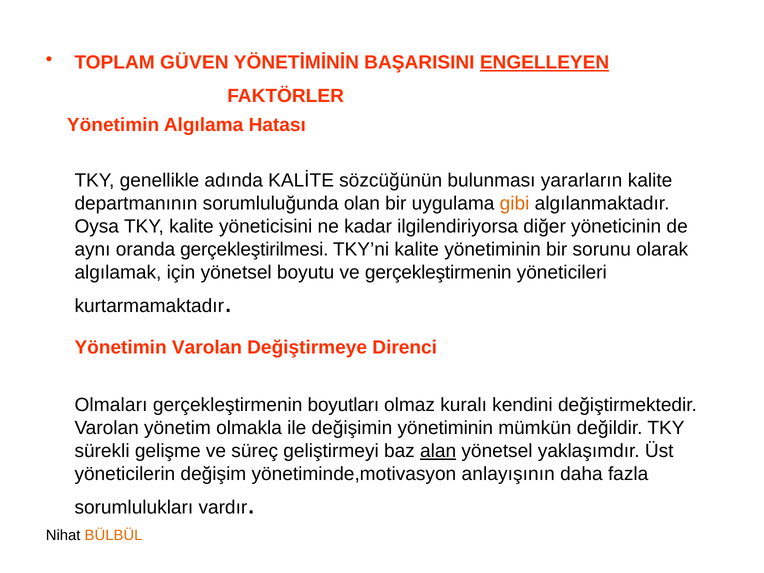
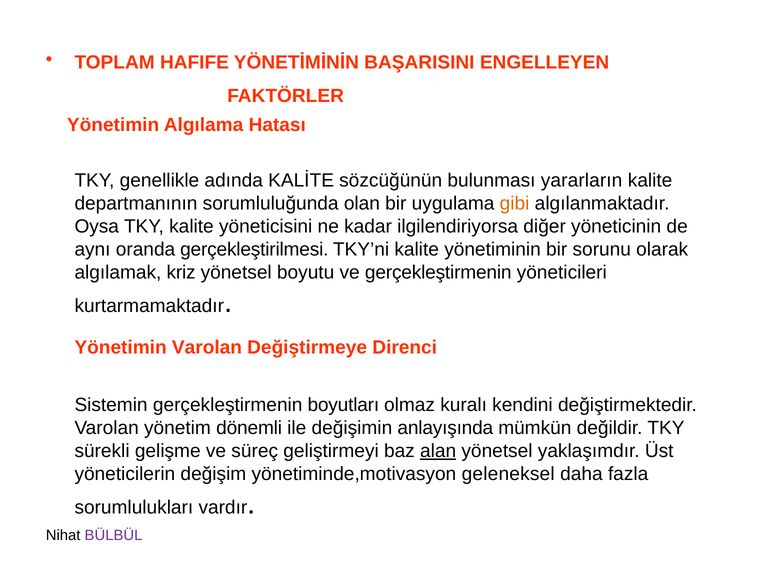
GÜVEN: GÜVEN -> HAFIFE
ENGELLEYEN underline: present -> none
için: için -> kriz
Olmaları: Olmaları -> Sistemin
olmakla: olmakla -> dönemli
değişimin yönetiminin: yönetiminin -> anlayışında
anlayışının: anlayışının -> geleneksel
BÜLBÜL colour: orange -> purple
